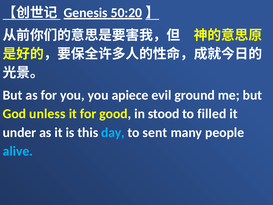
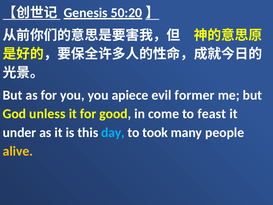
ground: ground -> former
stood: stood -> come
filled: filled -> feast
sent: sent -> took
alive colour: light blue -> yellow
